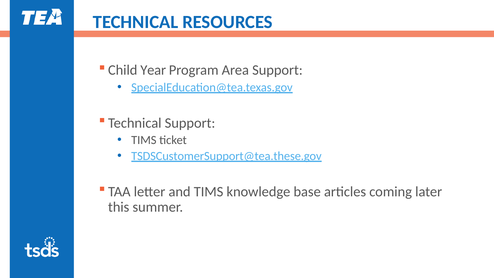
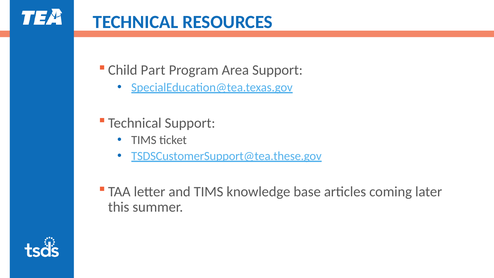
Year: Year -> Part
